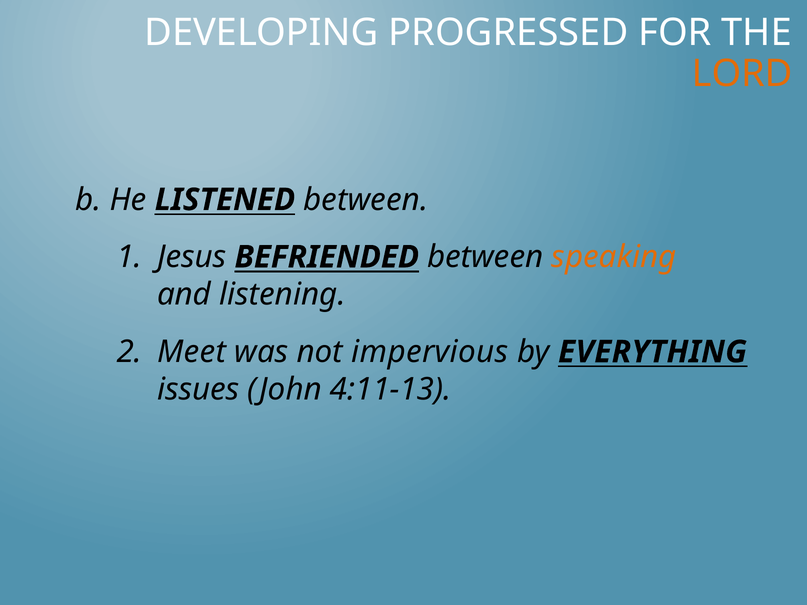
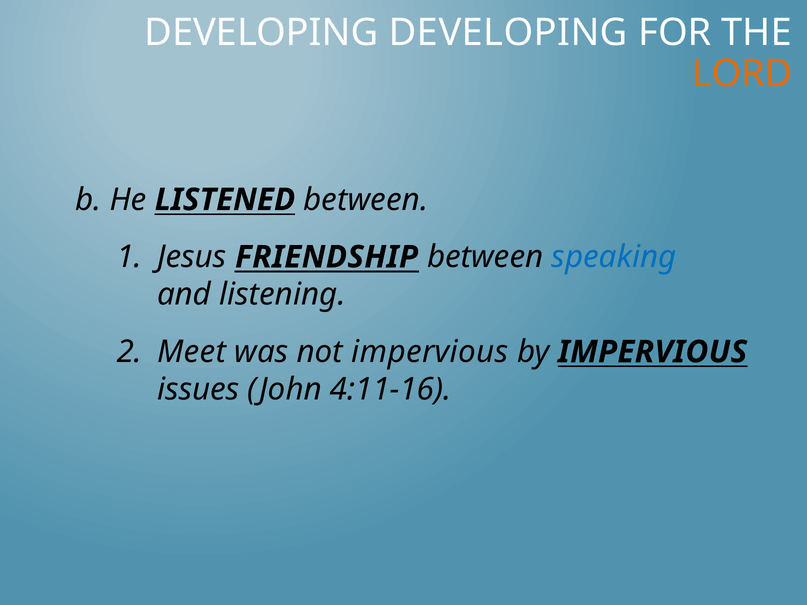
DEVELOPING PROGRESSED: PROGRESSED -> DEVELOPING
BEFRIENDED: BEFRIENDED -> FRIENDSHIP
speaking colour: orange -> blue
by EVERYTHING: EVERYTHING -> IMPERVIOUS
4:11-13: 4:11-13 -> 4:11-16
